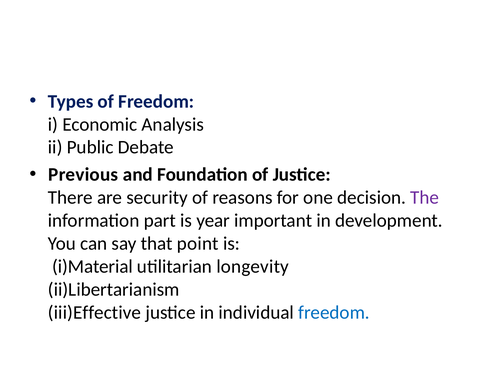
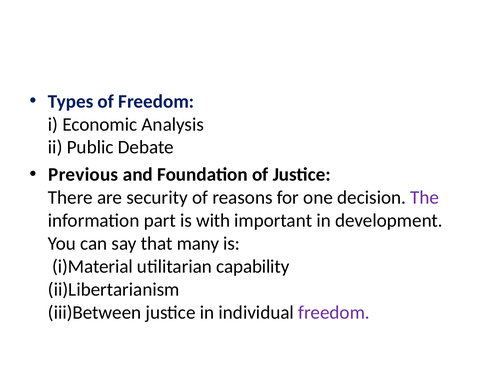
year: year -> with
point: point -> many
longevity: longevity -> capability
iii)Effective: iii)Effective -> iii)Between
freedom at (334, 313) colour: blue -> purple
